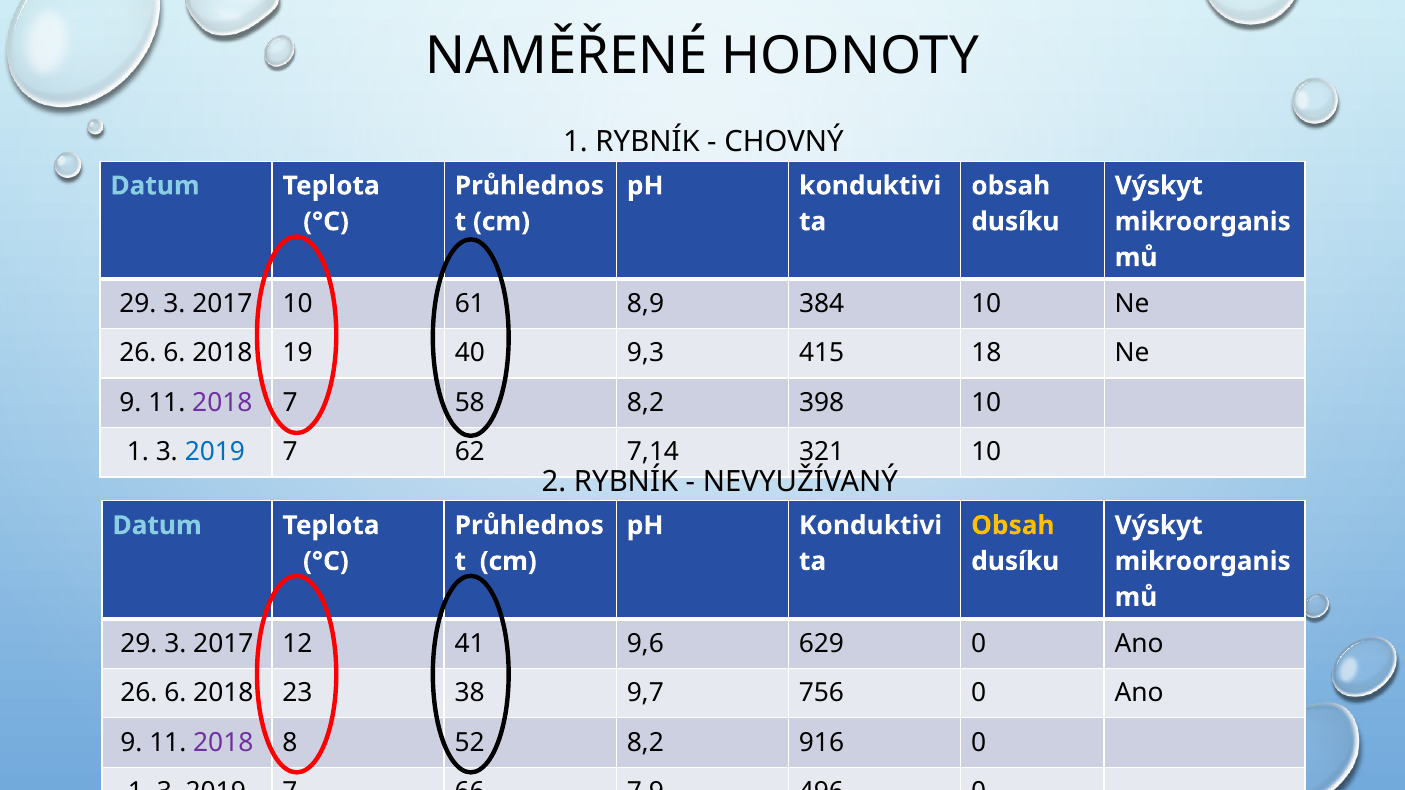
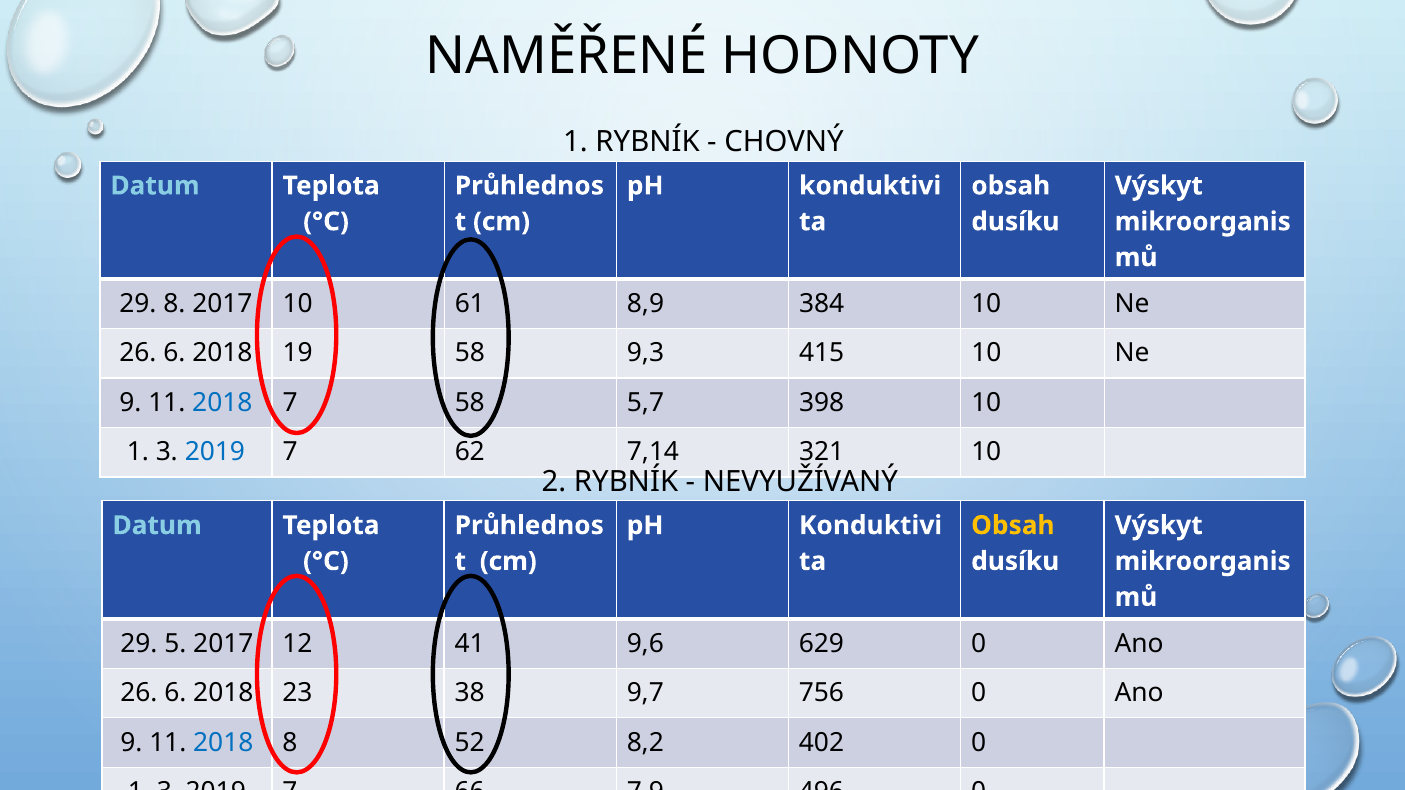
3 at (174, 304): 3 -> 8
19 40: 40 -> 58
415 18: 18 -> 10
2018 at (222, 403) colour: purple -> blue
58 8,2: 8,2 -> 5,7
3 at (175, 644): 3 -> 5
2018 at (223, 743) colour: purple -> blue
916: 916 -> 402
